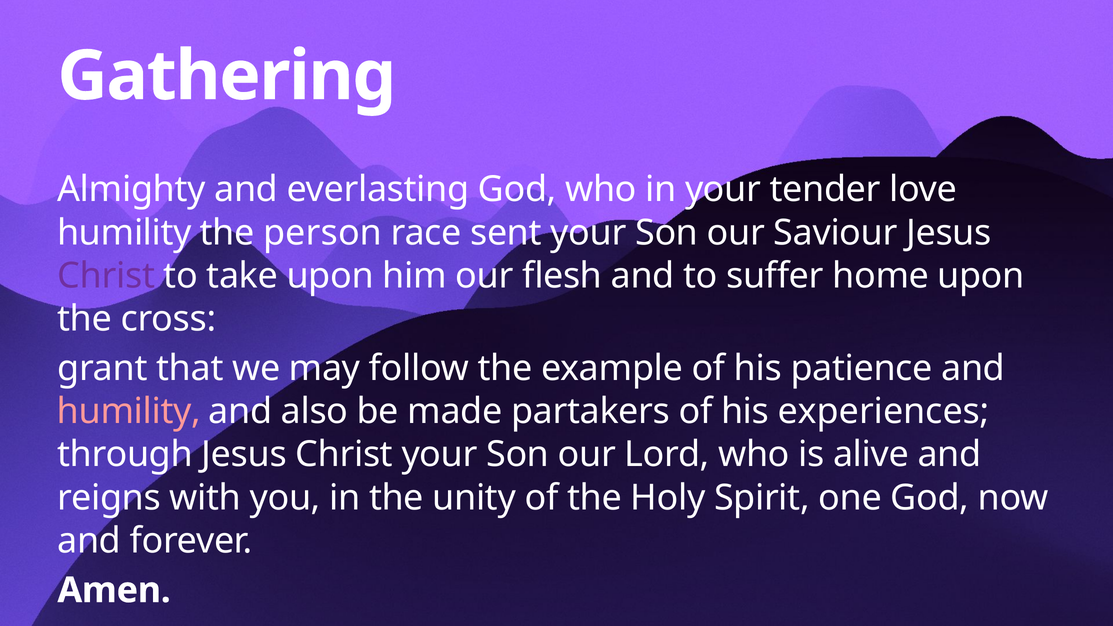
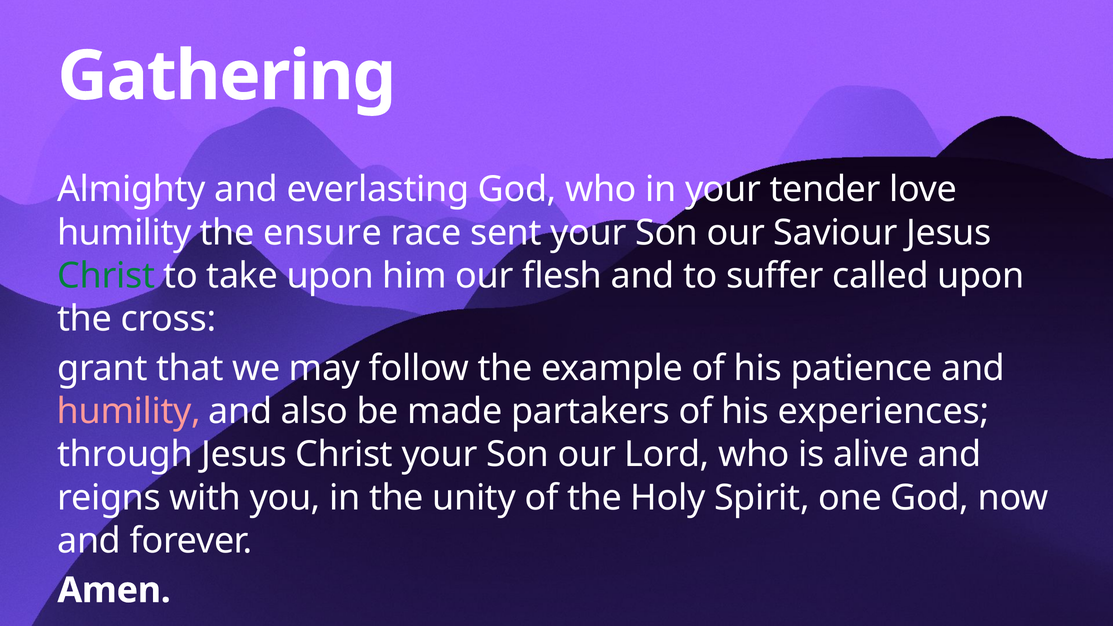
person: person -> ensure
Christ at (106, 276) colour: purple -> green
home: home -> called
